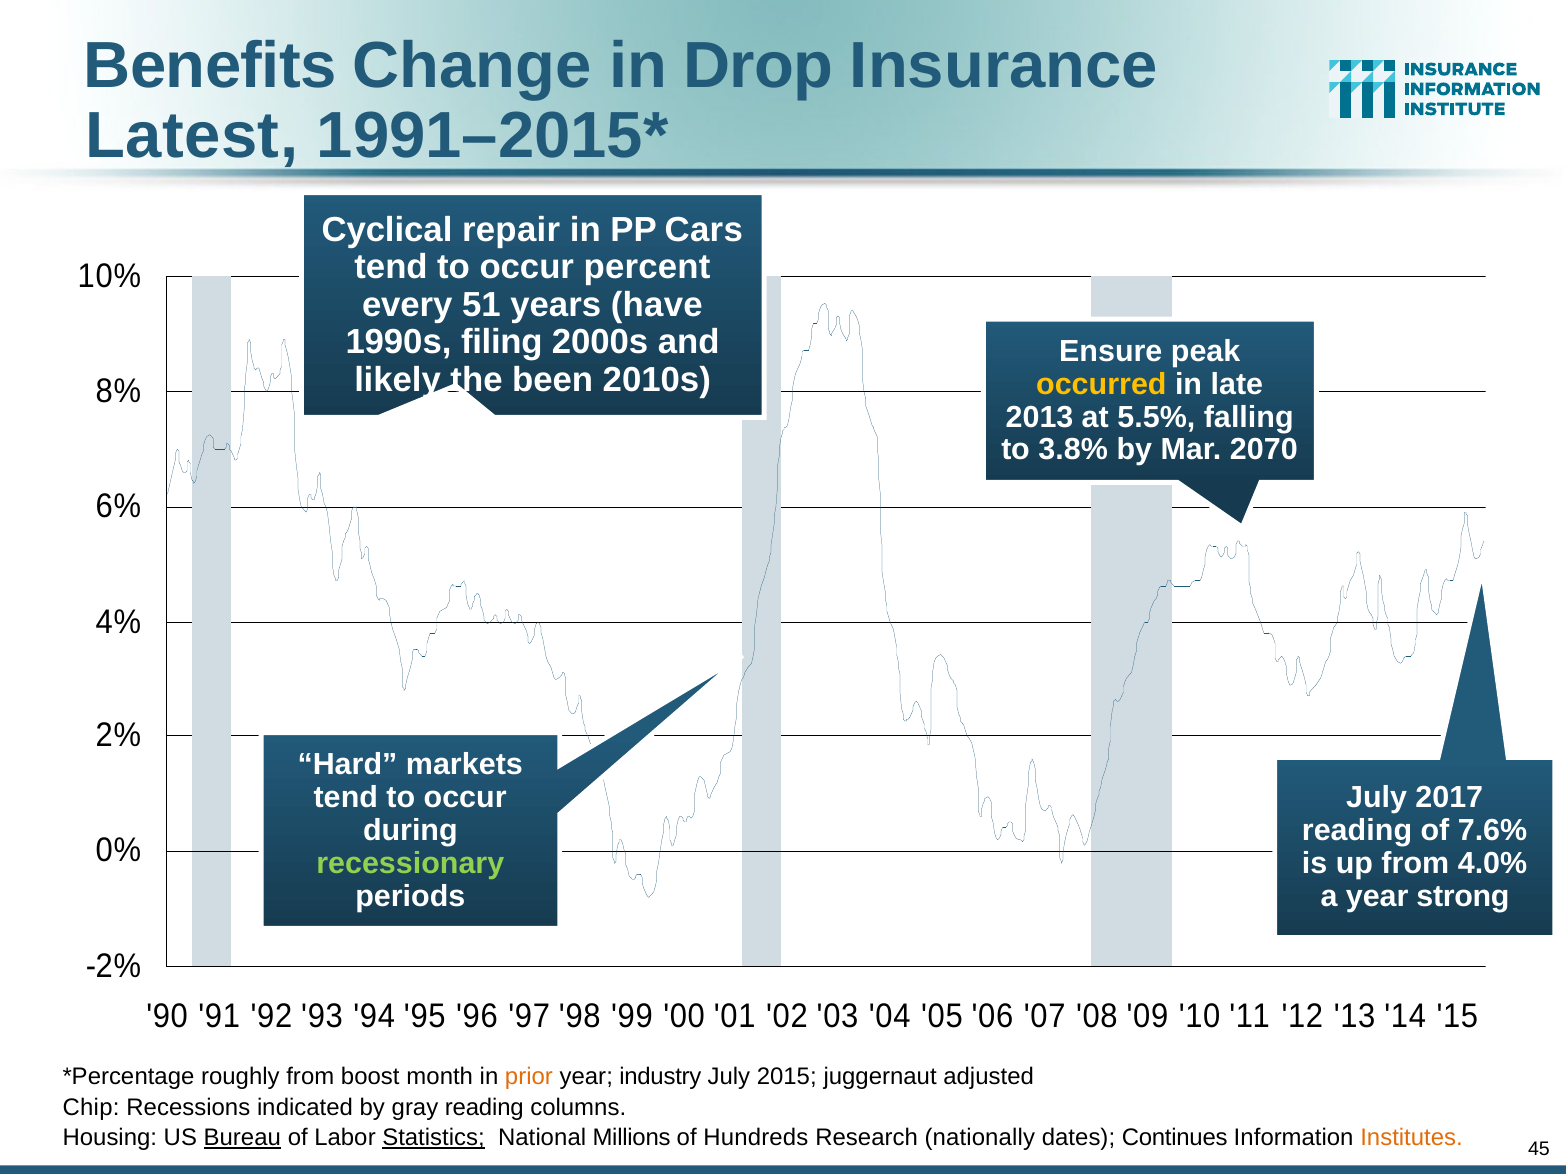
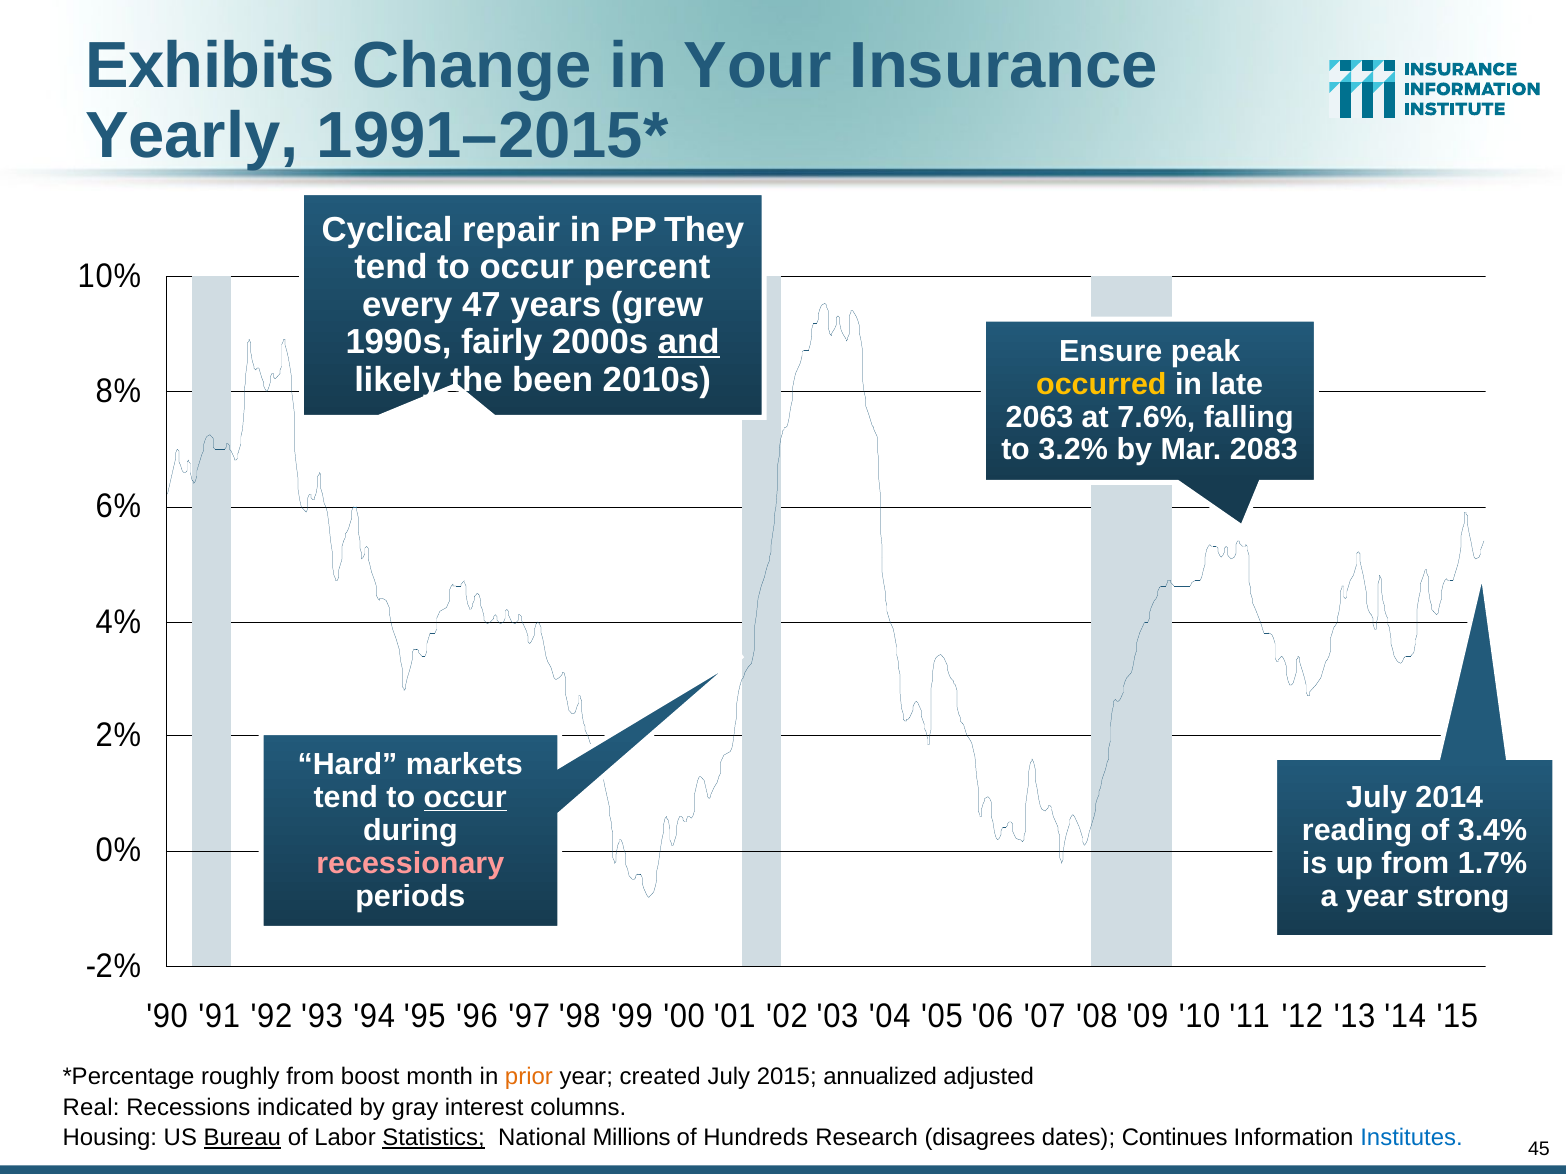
Benefits: Benefits -> Exhibits
Drop: Drop -> Your
Latest: Latest -> Yearly
Cars: Cars -> They
51: 51 -> 47
have: have -> grew
filing: filing -> fairly
and underline: none -> present
2013: 2013 -> 2063
5.5%: 5.5% -> 7.6%
3.8%: 3.8% -> 3.2%
2070: 2070 -> 2083
occur at (465, 798) underline: none -> present
2017: 2017 -> 2014
7.6%: 7.6% -> 3.4%
recessionary colour: light green -> pink
4.0%: 4.0% -> 1.7%
industry: industry -> created
juggernaut: juggernaut -> annualized
Chip: Chip -> Real
gray reading: reading -> interest
nationally: nationally -> disagrees
Institutes colour: orange -> blue
